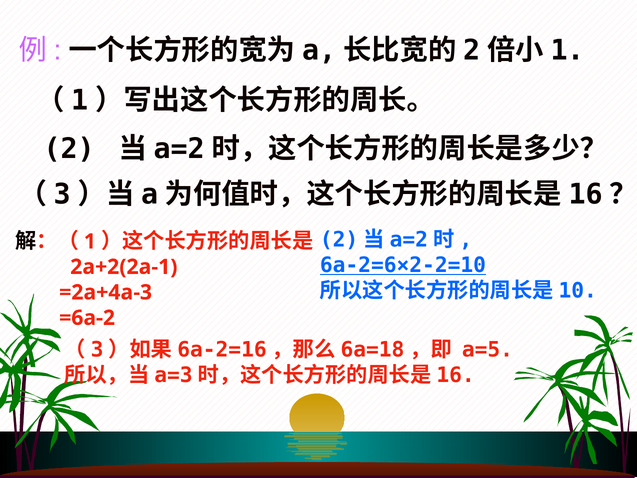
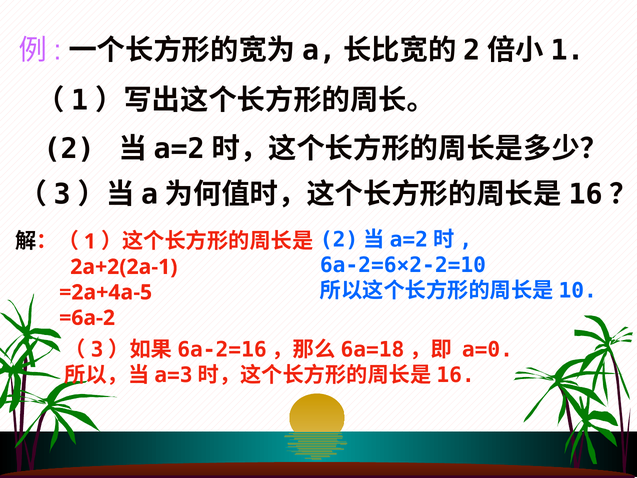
6a-2=6×2-2=10 underline: present -> none
=2a+4a-3: =2a+4a-3 -> =2a+4a-5
a=5: a=5 -> a=0
